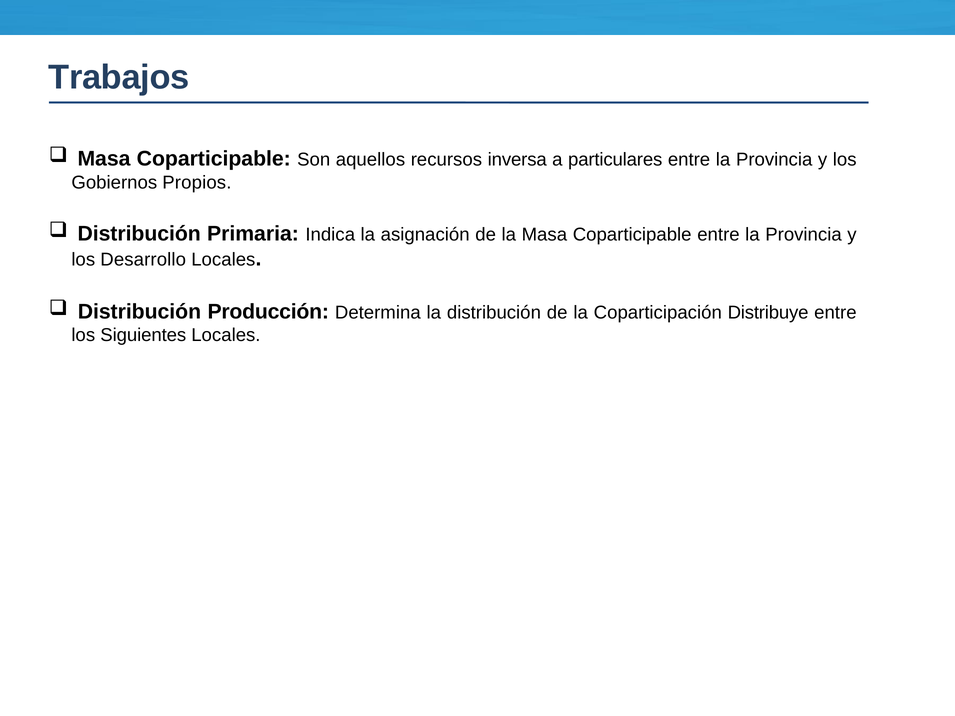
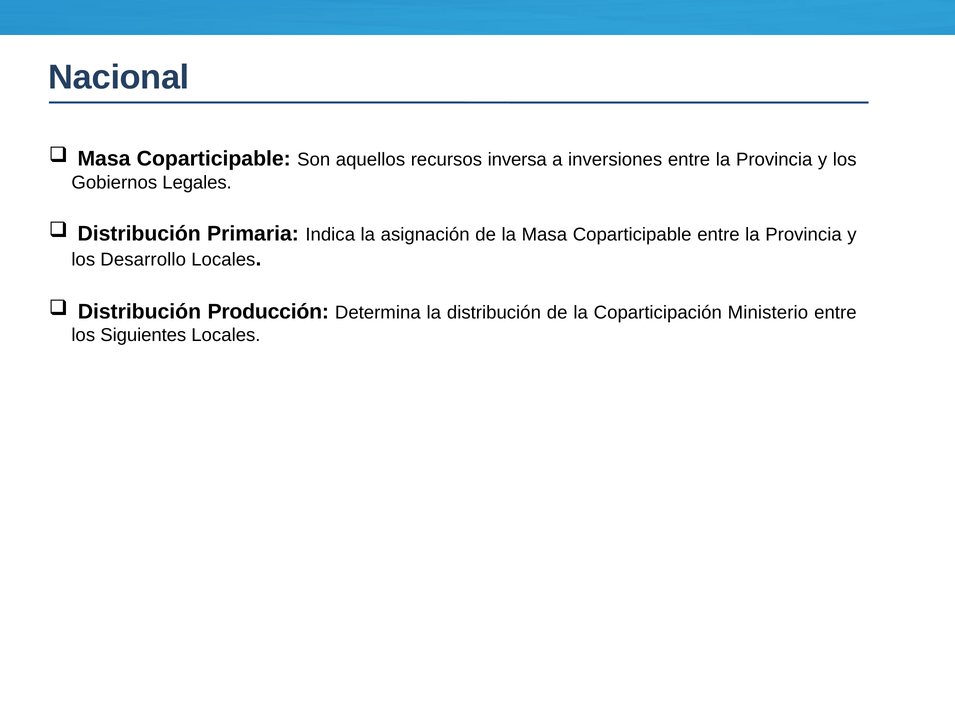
Trabajos: Trabajos -> Nacional
particulares: particulares -> inversiones
Propios: Propios -> Legales
Distribuye: Distribuye -> Ministerio
